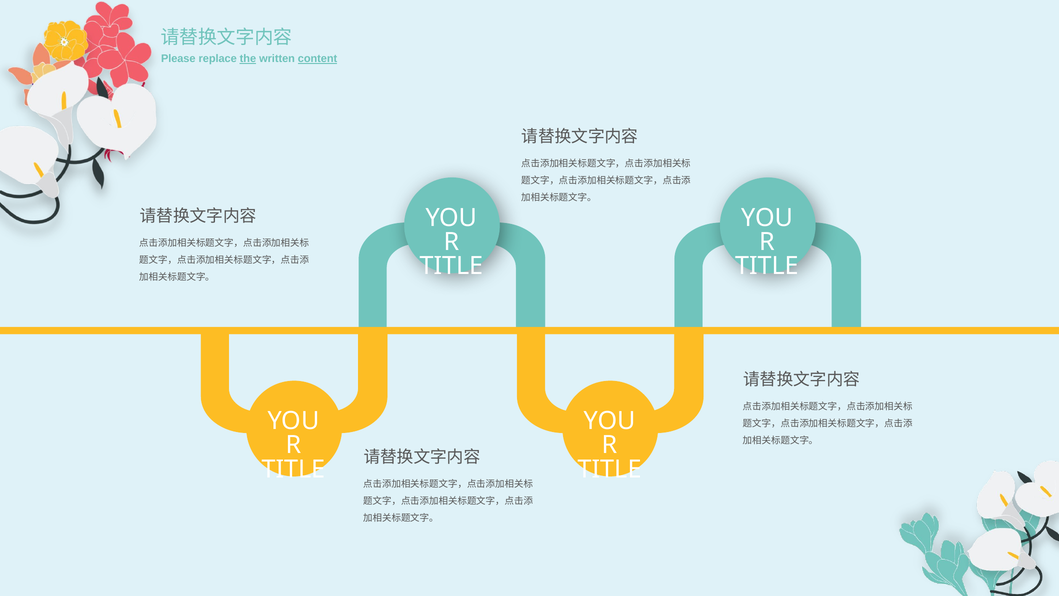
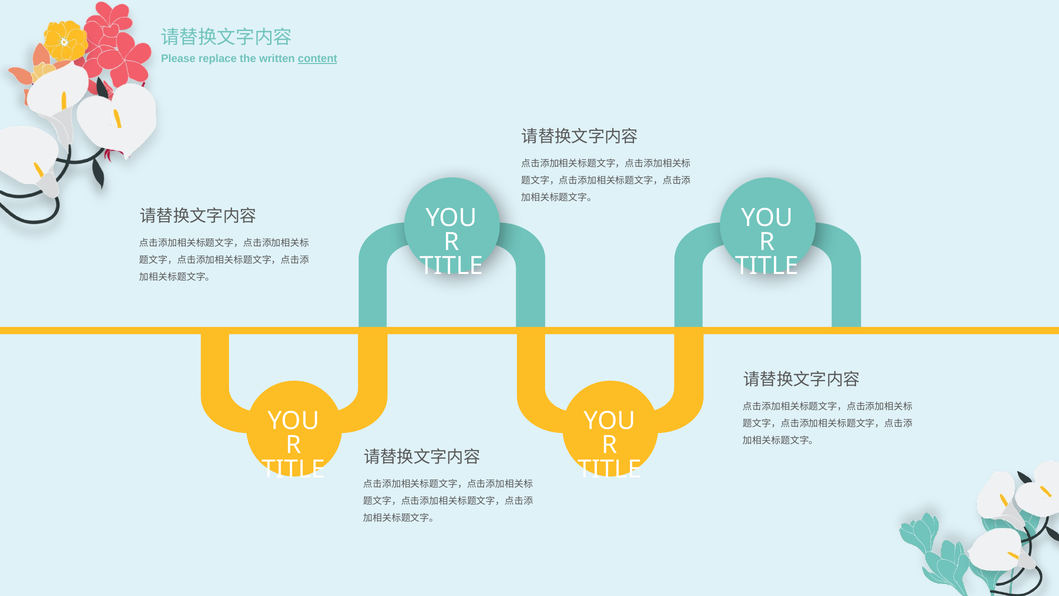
the underline: present -> none
